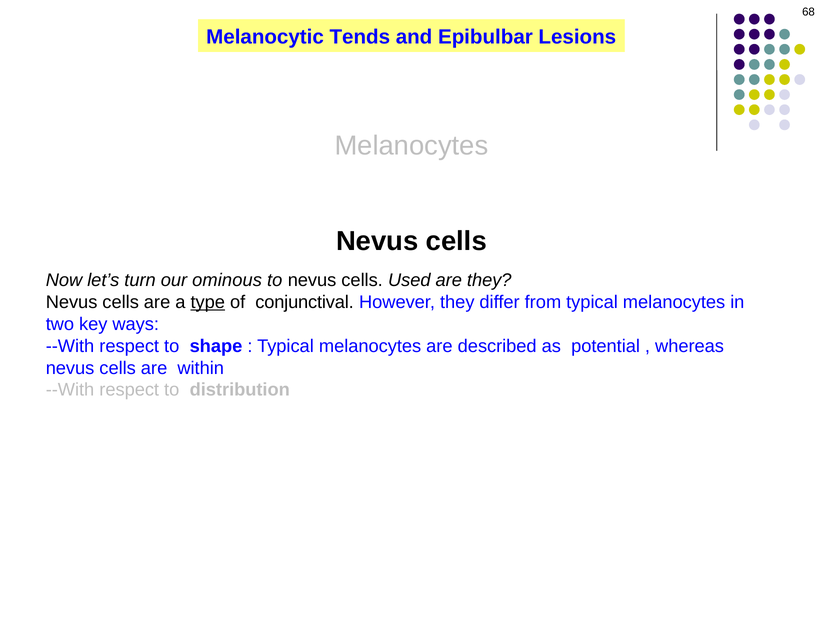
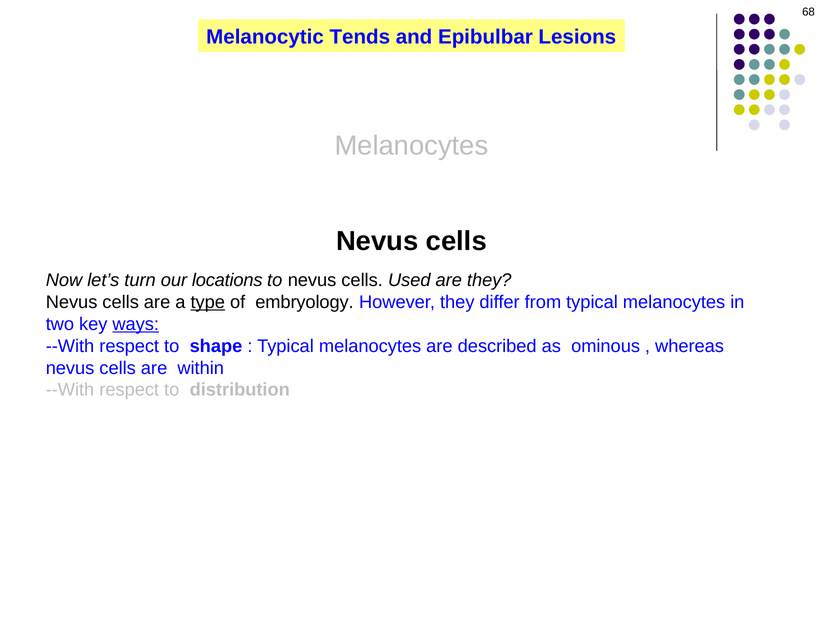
ominous: ominous -> locations
conjunctival: conjunctival -> embryology
ways underline: none -> present
potential: potential -> ominous
